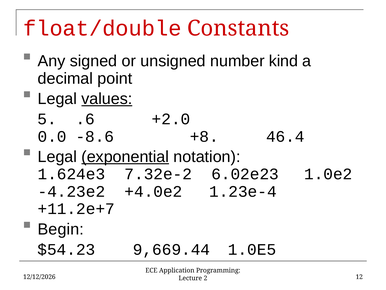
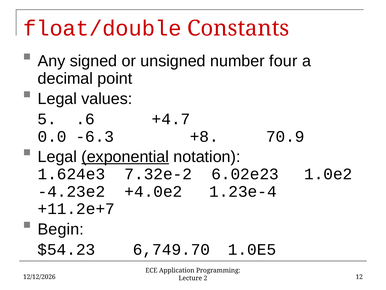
kind: kind -> four
values underline: present -> none
+2.0: +2.0 -> +4.7
-8.6: -8.6 -> -6.3
46.4: 46.4 -> 70.9
9,669.44: 9,669.44 -> 6,749.70
